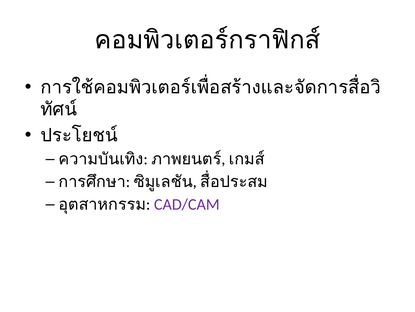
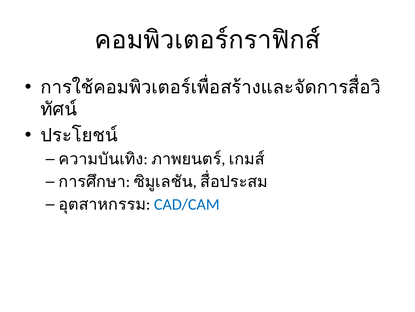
CAD/CAM colour: purple -> blue
